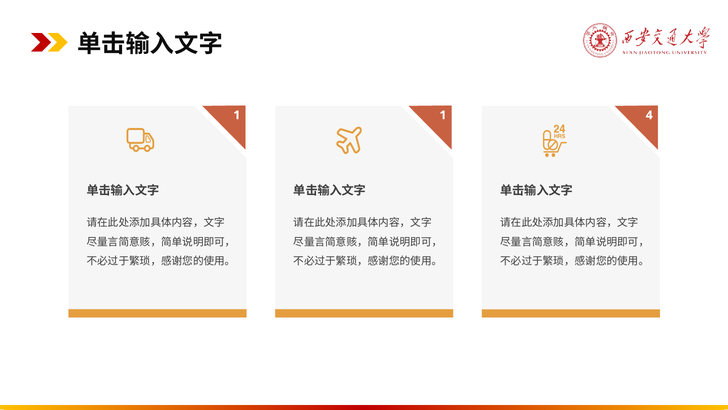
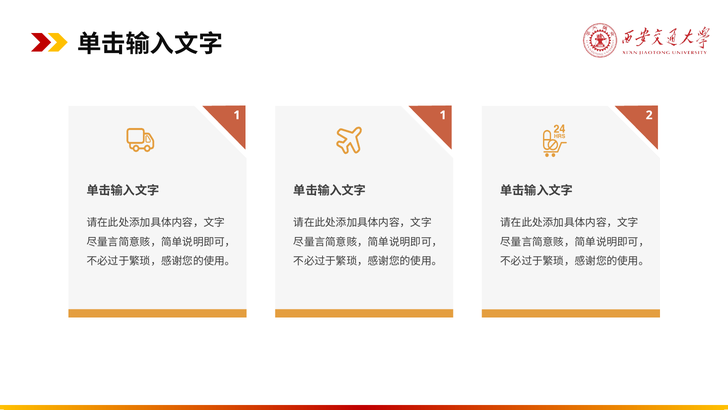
4: 4 -> 2
